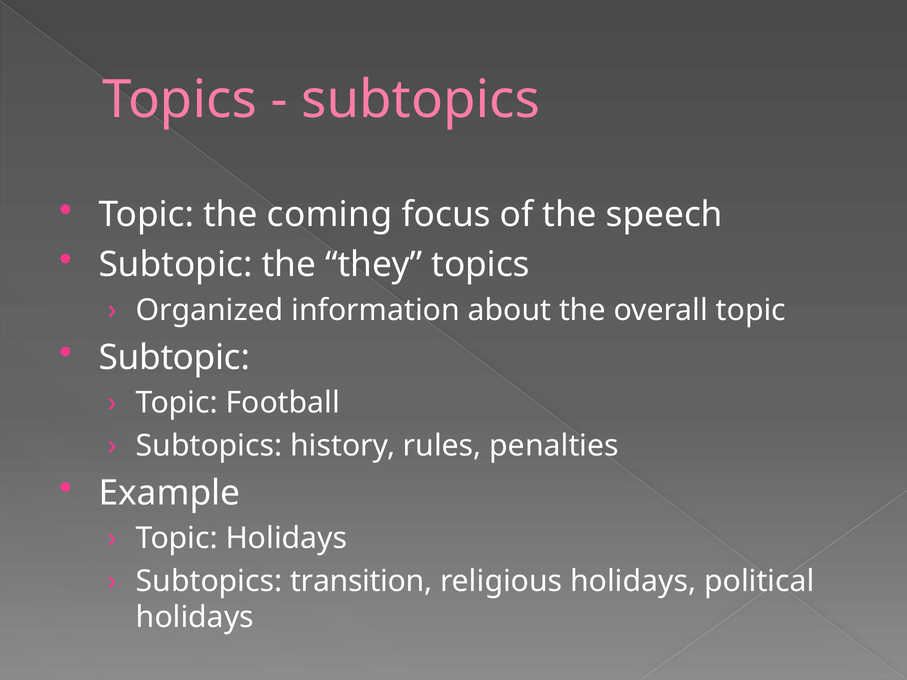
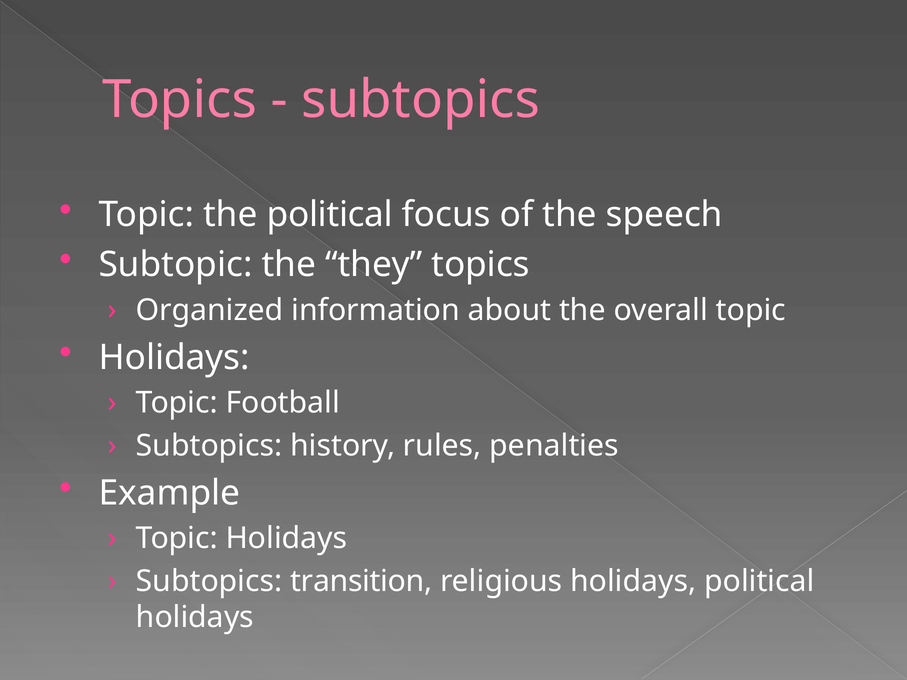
the coming: coming -> political
Subtopic at (174, 358): Subtopic -> Holidays
